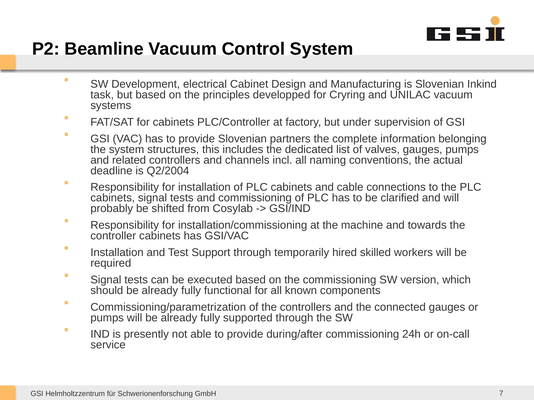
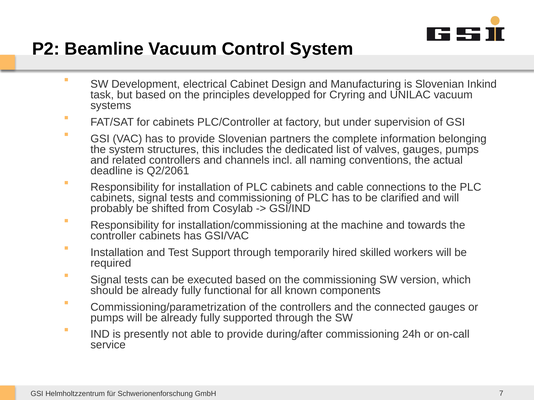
Q2/2004: Q2/2004 -> Q2/2061
